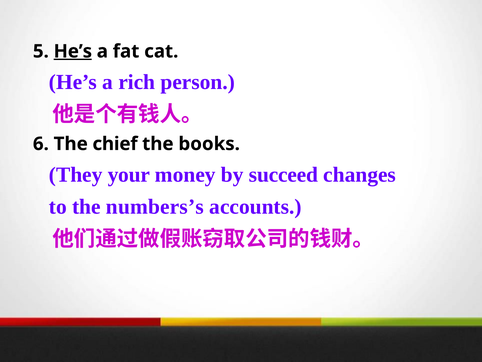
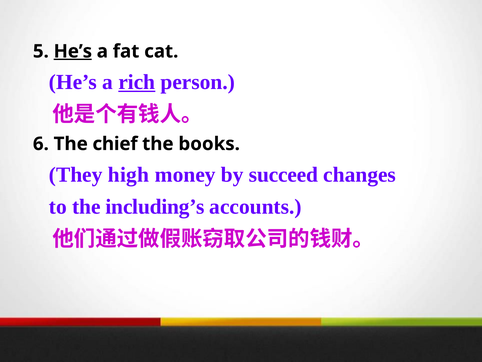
rich underline: none -> present
your: your -> high
numbers’s: numbers’s -> including’s
